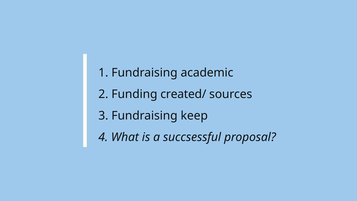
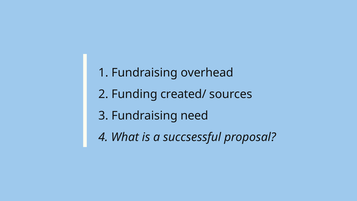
academic: academic -> overhead
keep: keep -> need
